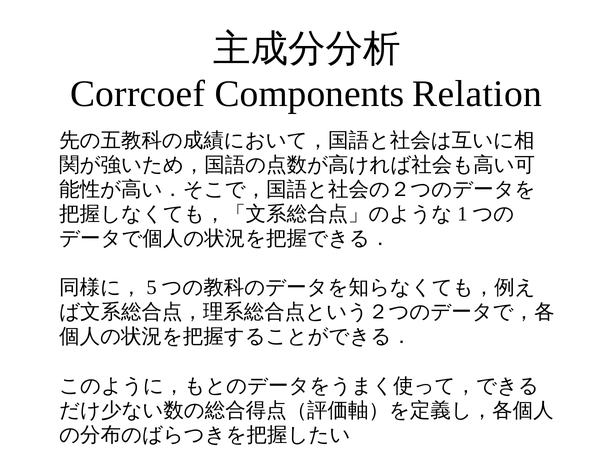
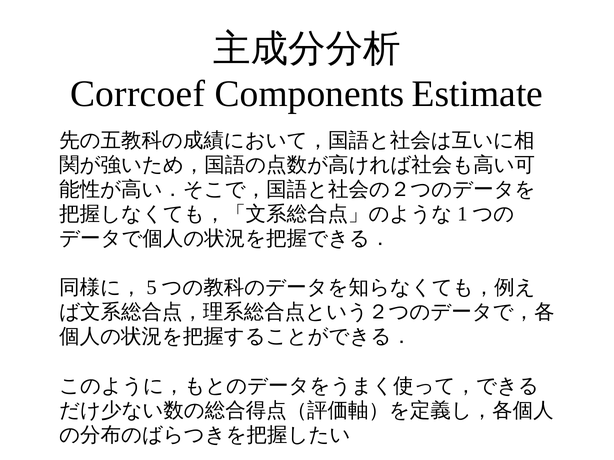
Relation: Relation -> Estimate
